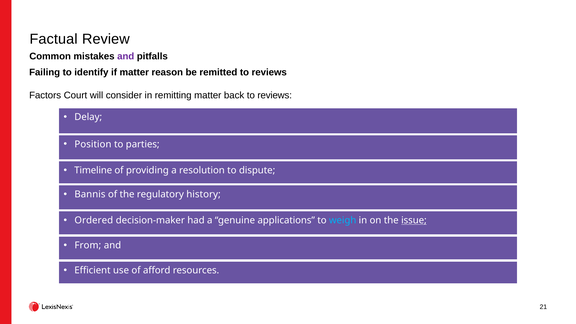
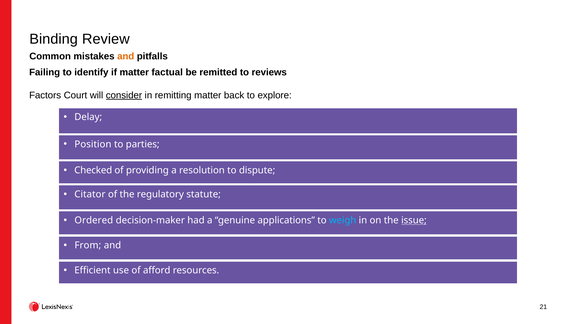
Factual: Factual -> Binding
and at (126, 56) colour: purple -> orange
reason: reason -> factual
consider underline: none -> present
back to reviews: reviews -> explore
Timeline: Timeline -> Checked
Bannis: Bannis -> Citator
history: history -> statute
